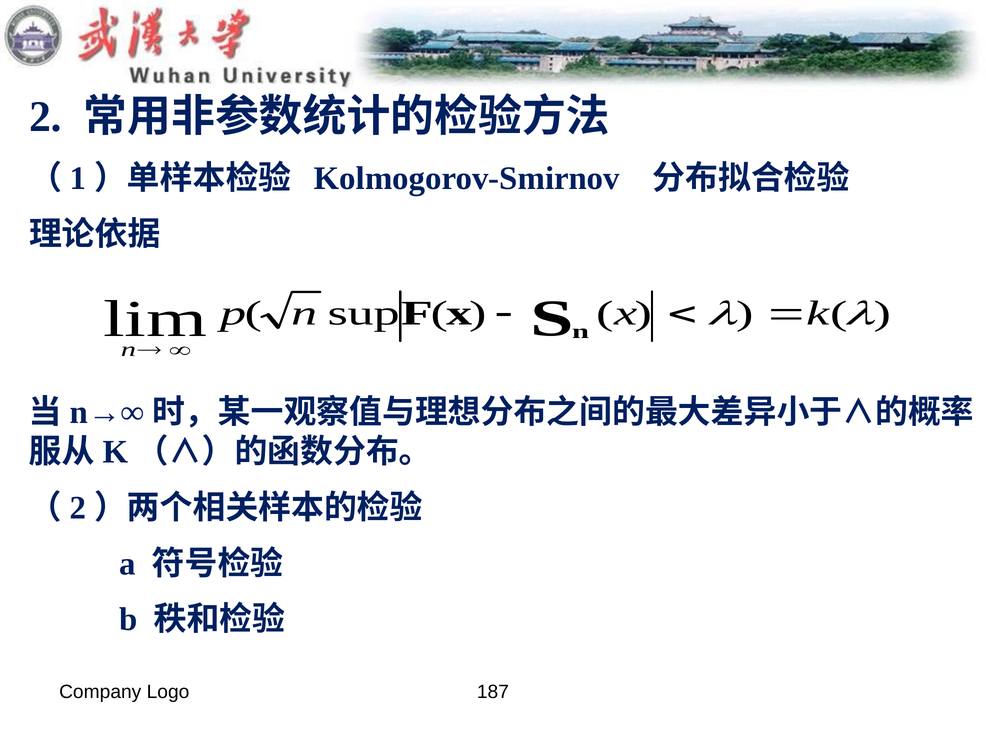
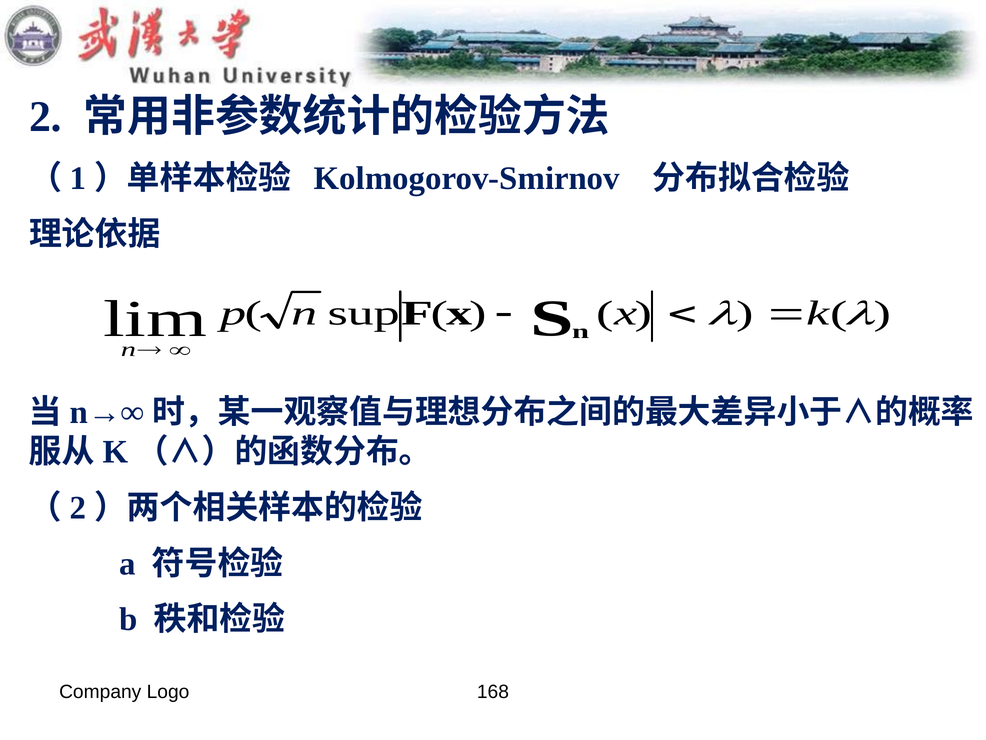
187: 187 -> 168
